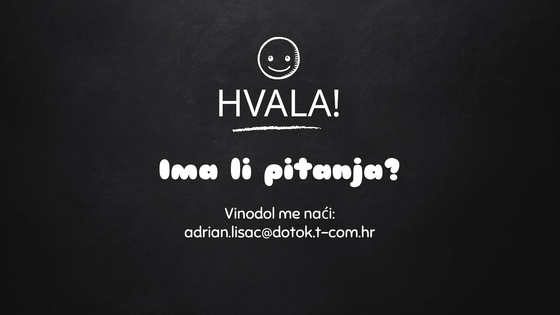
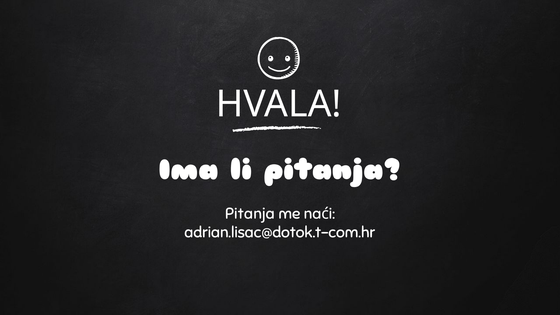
Vinodol at (250, 214): Vinodol -> Pitanja
